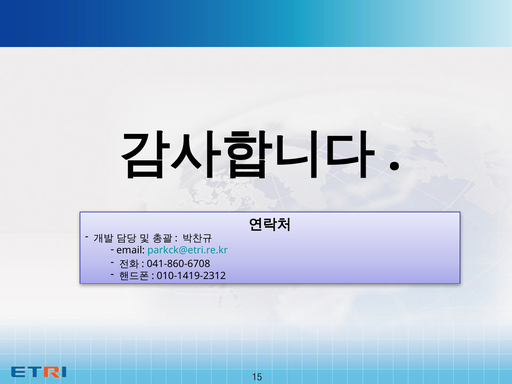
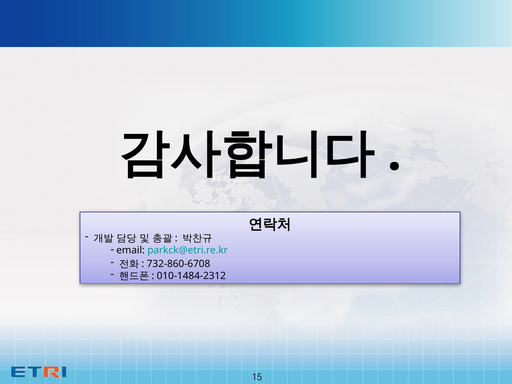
041-860-6708: 041-860-6708 -> 732-860-6708
010-1419-2312: 010-1419-2312 -> 010-1484-2312
